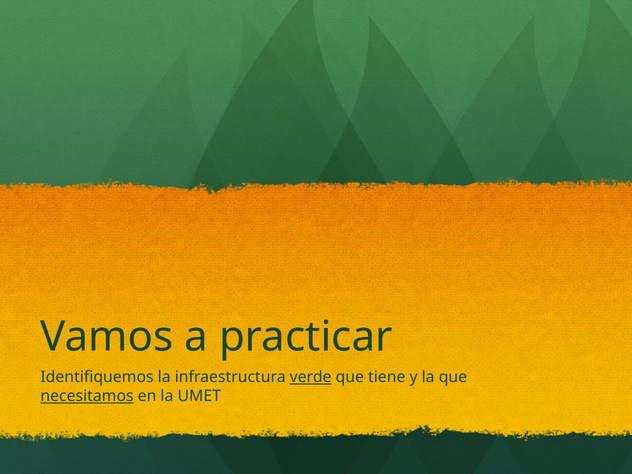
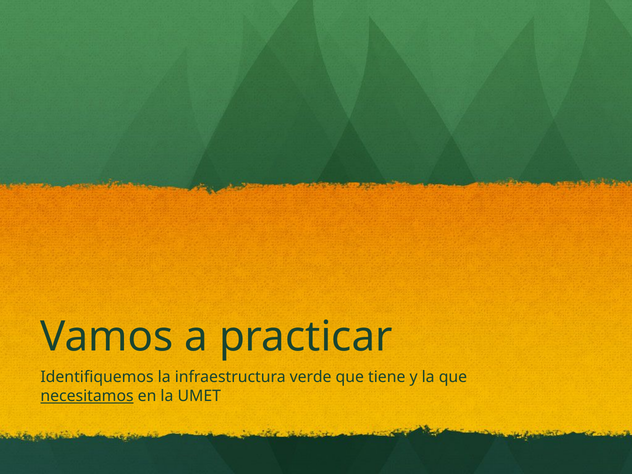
verde underline: present -> none
